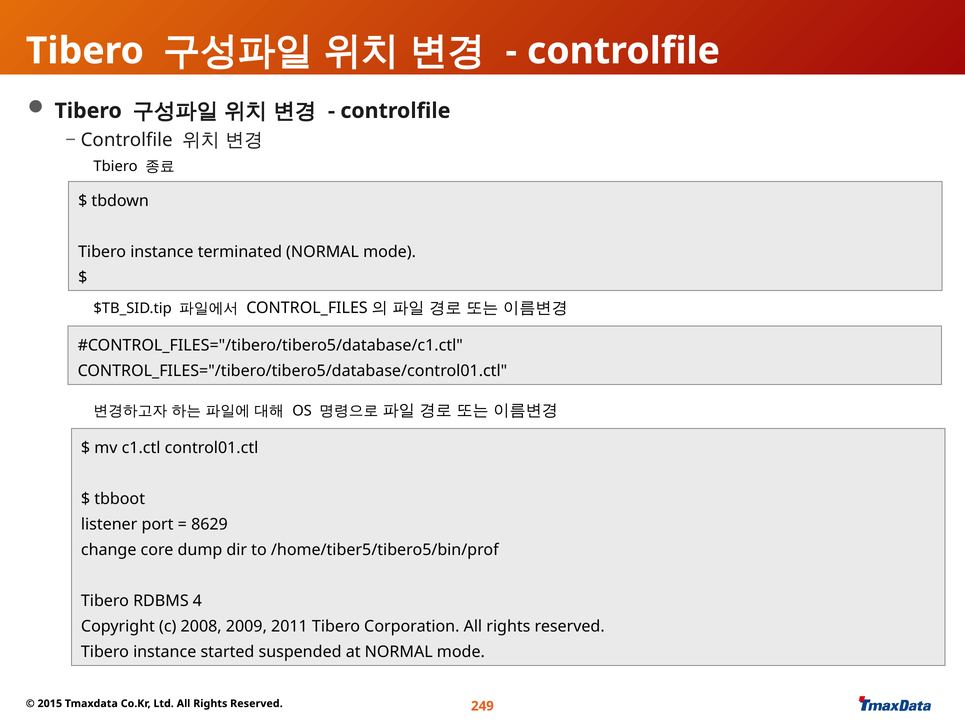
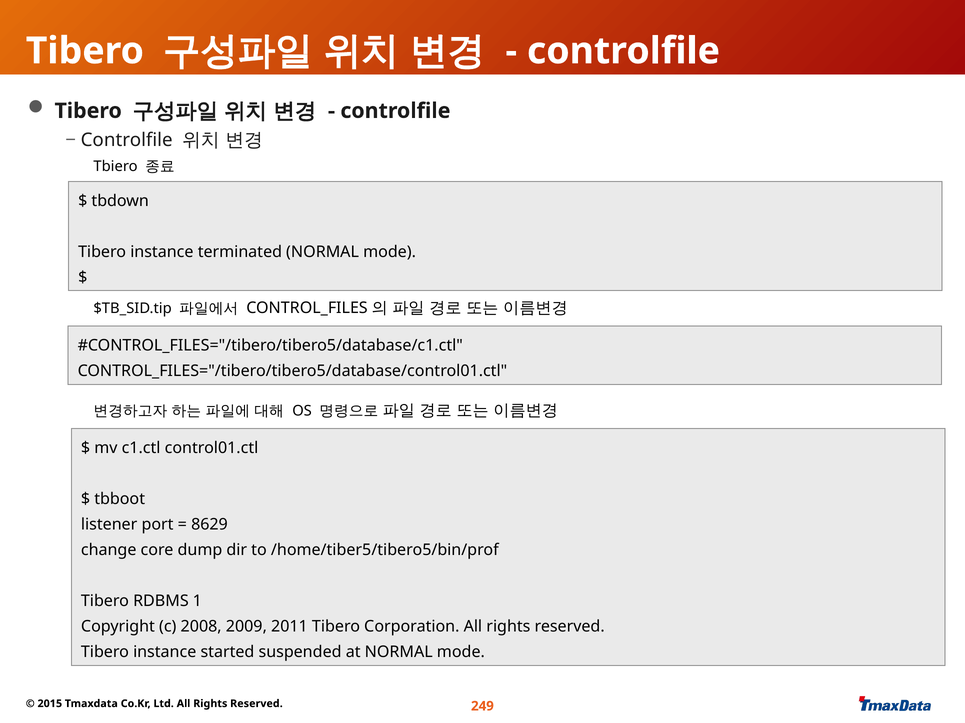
4: 4 -> 1
